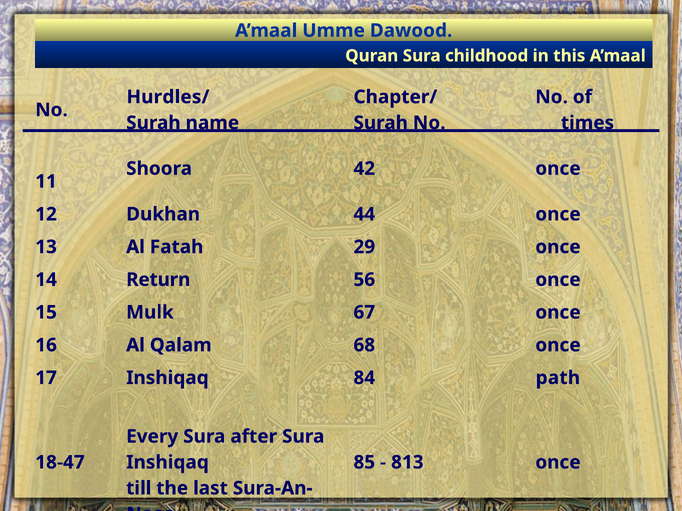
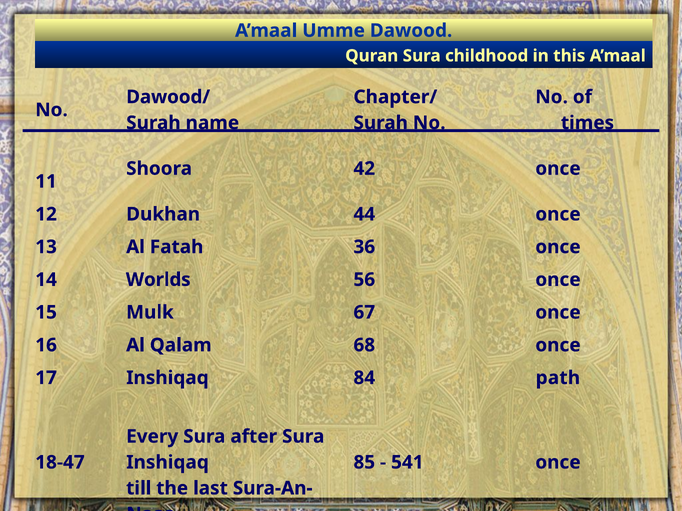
Hurdles/: Hurdles/ -> Dawood/
29: 29 -> 36
Return: Return -> Worlds
813: 813 -> 541
